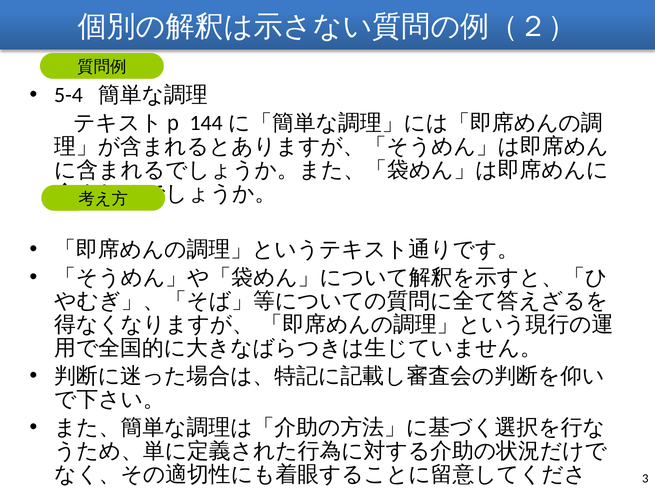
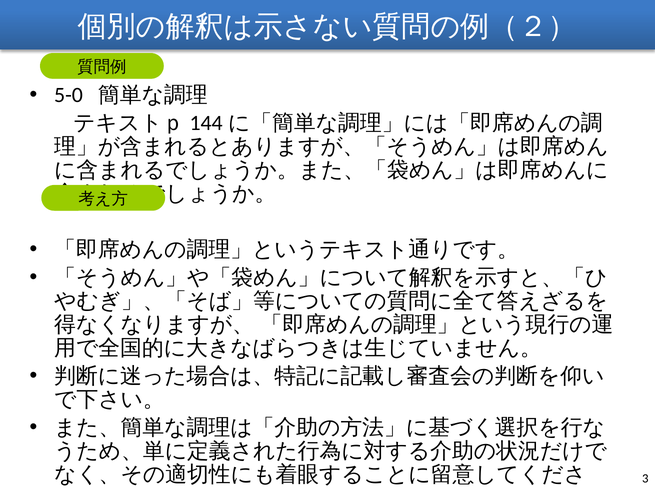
5-4: 5-4 -> 5-0
